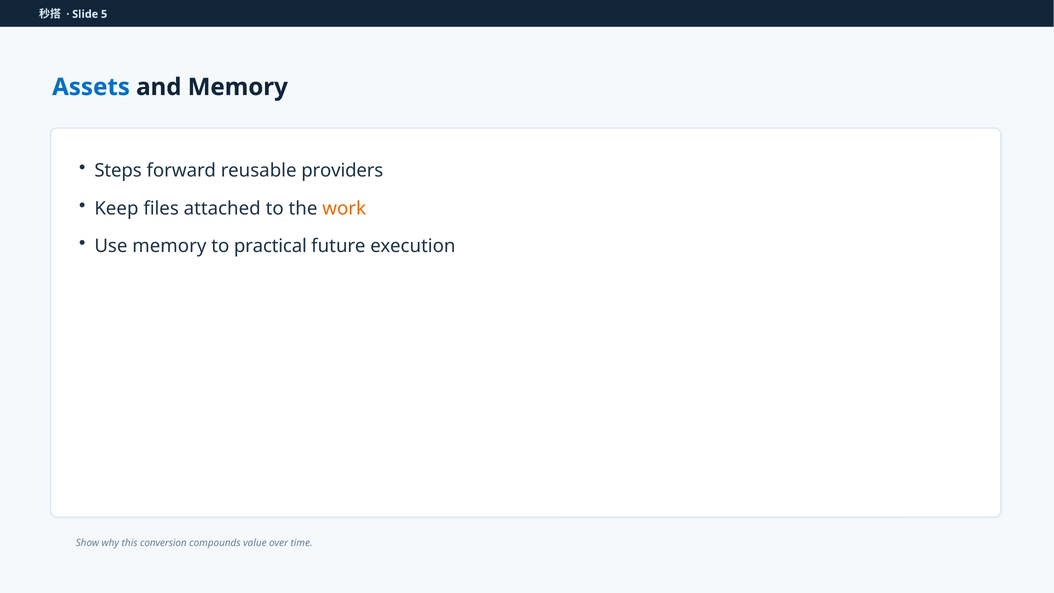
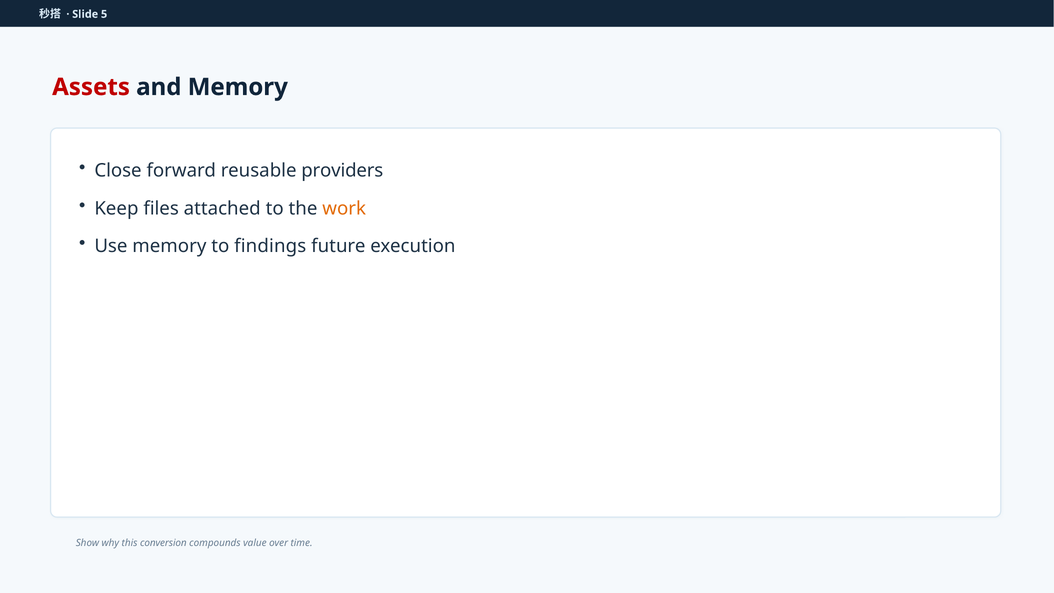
Assets colour: blue -> red
Steps: Steps -> Close
practical: practical -> findings
